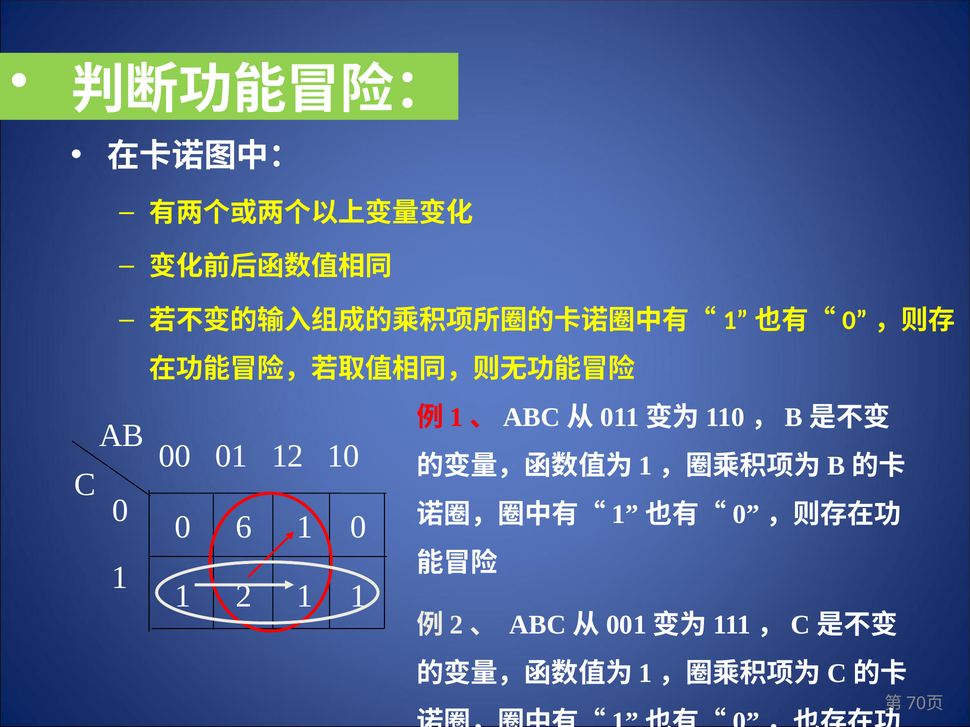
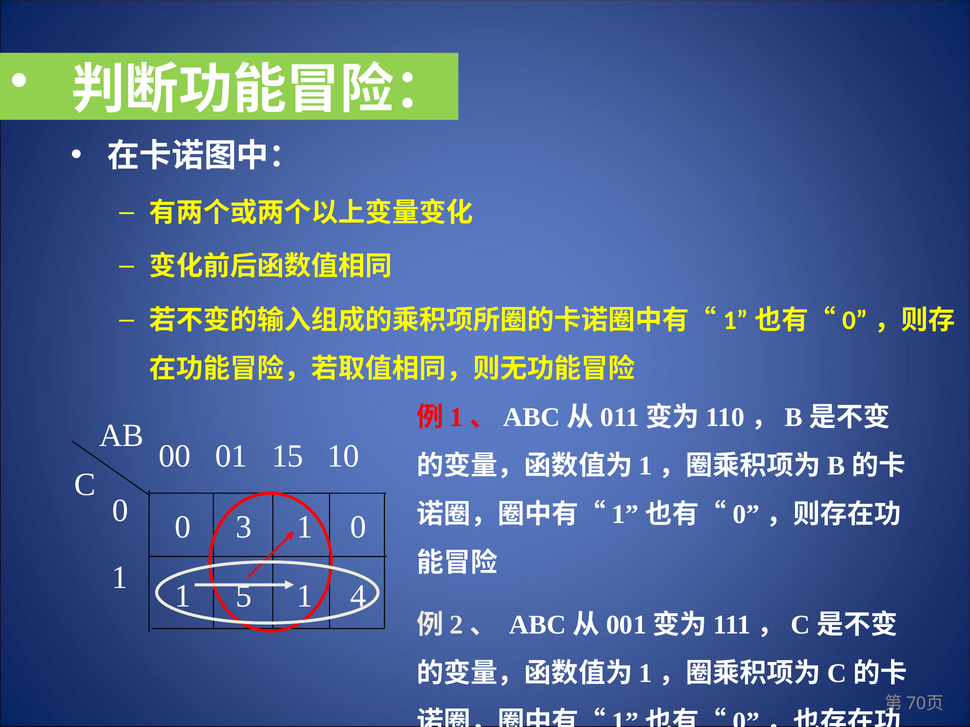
12: 12 -> 15
6: 6 -> 3
2: 2 -> 5
1 at (358, 596): 1 -> 4
